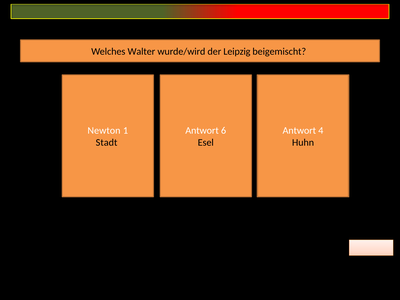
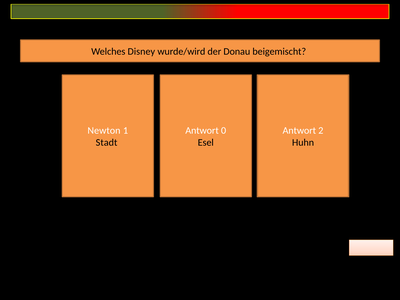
Walter: Walter -> Disney
Leipzig: Leipzig -> Donau
6: 6 -> 0
4: 4 -> 2
